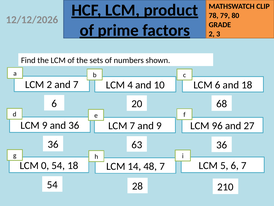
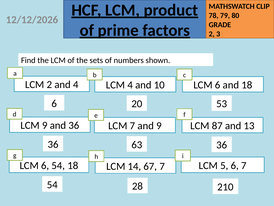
and 7: 7 -> 4
68: 68 -> 53
96: 96 -> 87
27: 27 -> 13
0 at (45, 165): 0 -> 6
48: 48 -> 67
